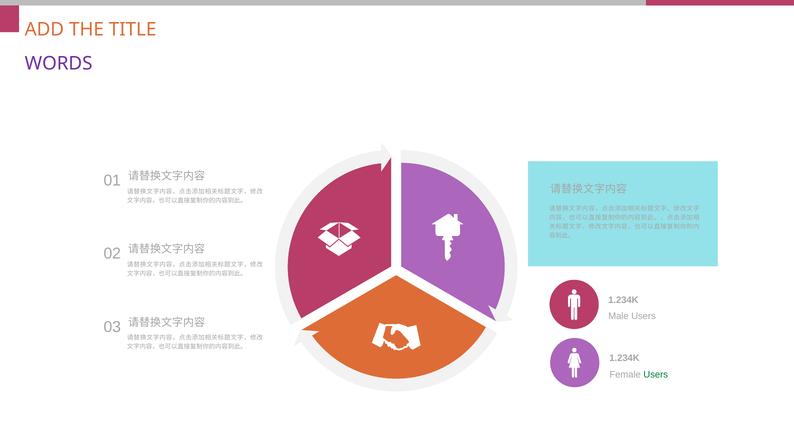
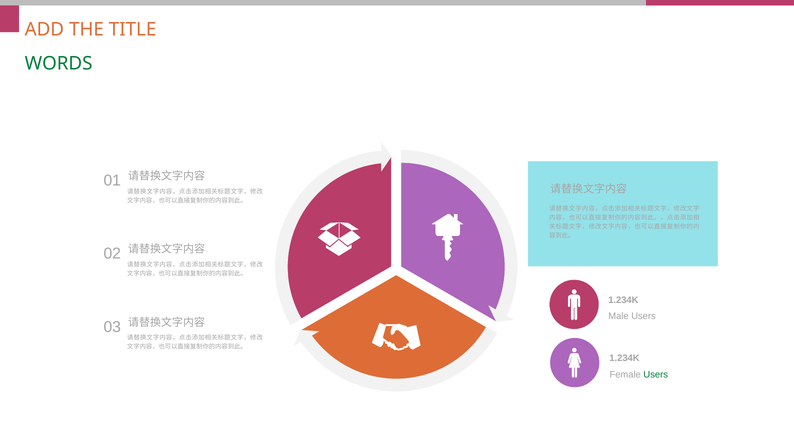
WORDS at (59, 63) colour: purple -> green
